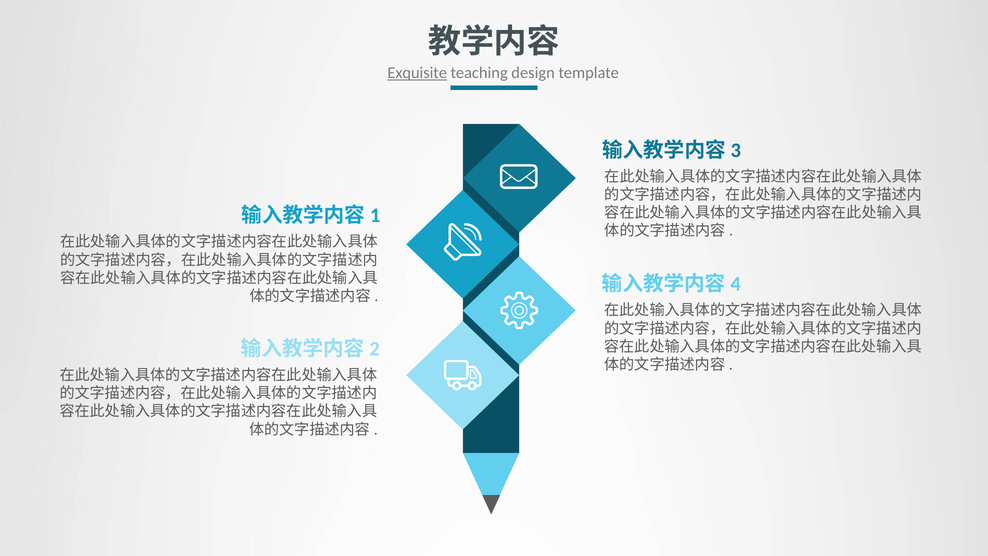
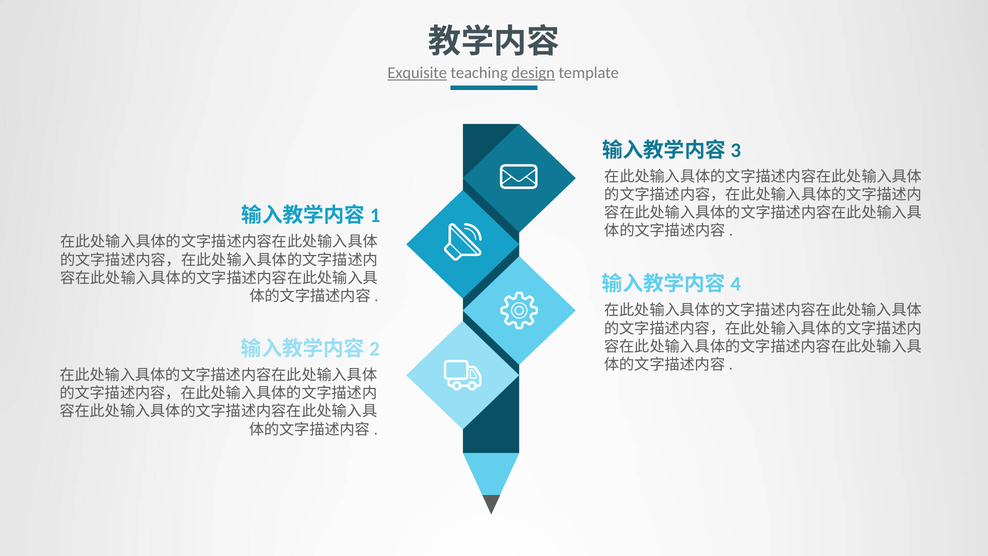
design underline: none -> present
